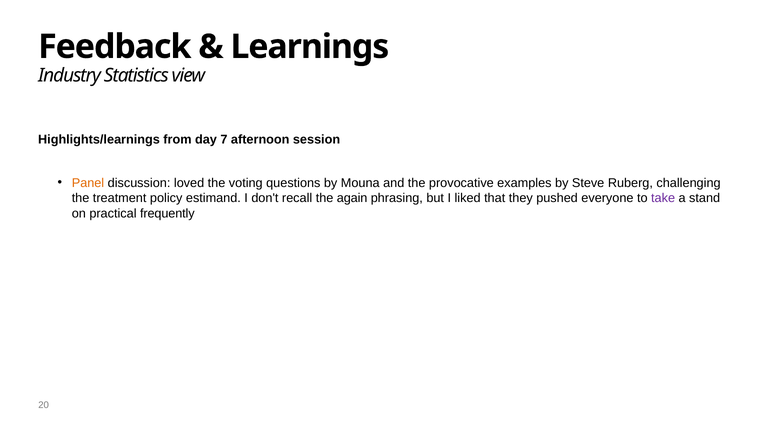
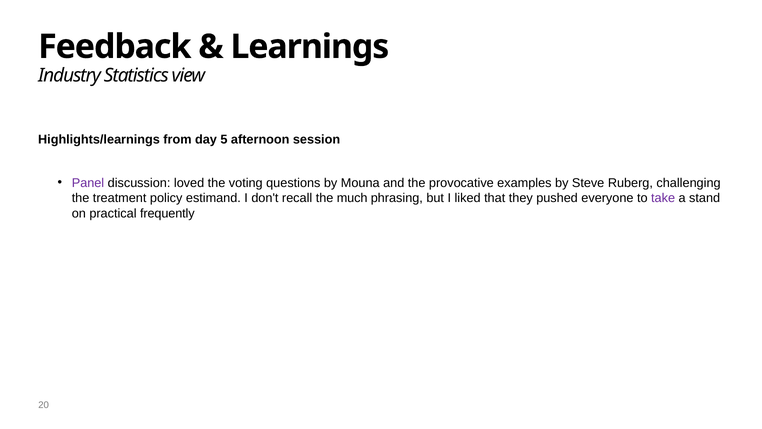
7: 7 -> 5
Panel colour: orange -> purple
again: again -> much
